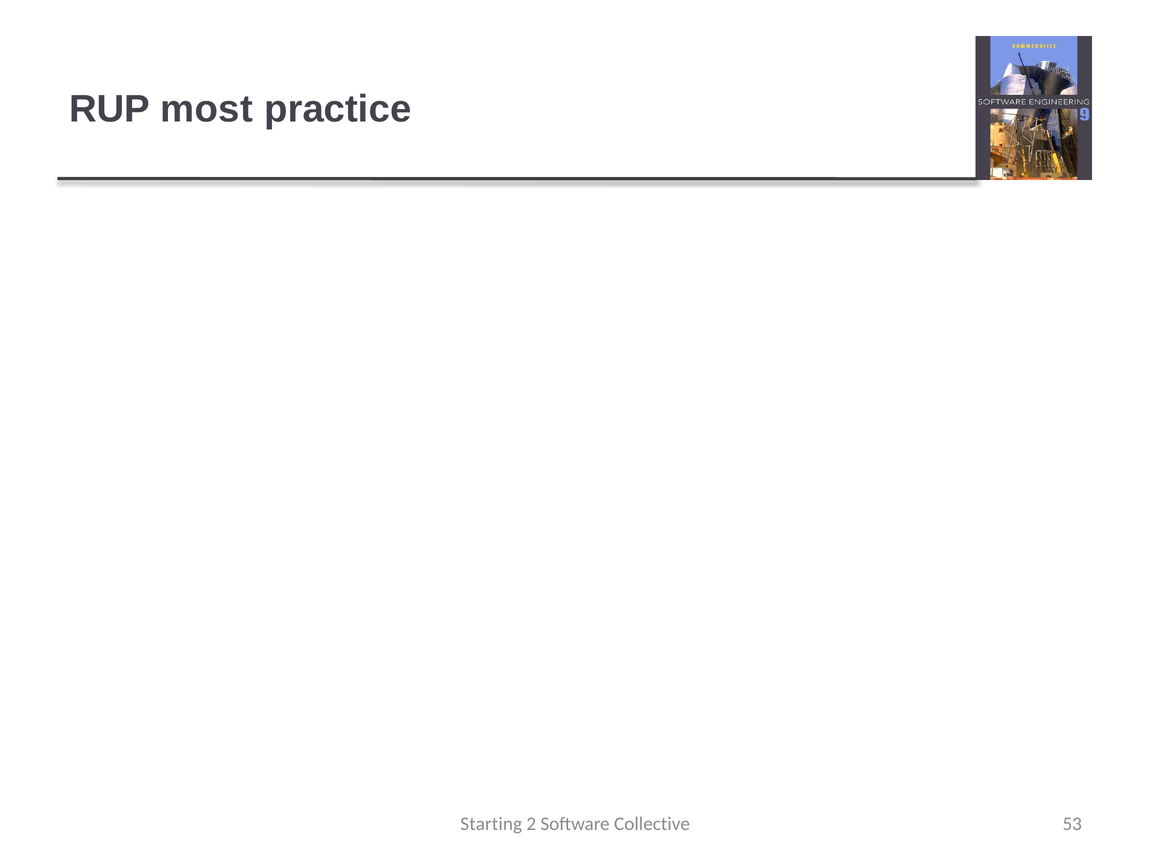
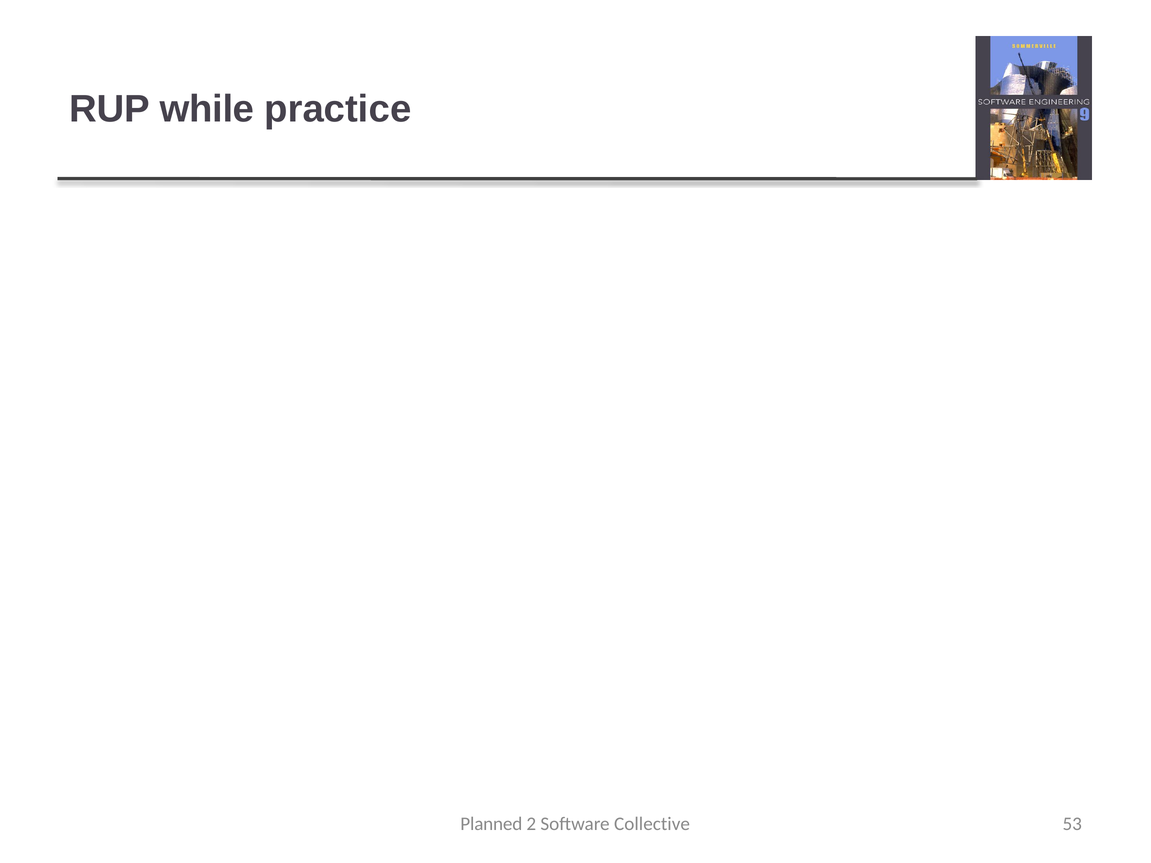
most: most -> while
Starting: Starting -> Planned
